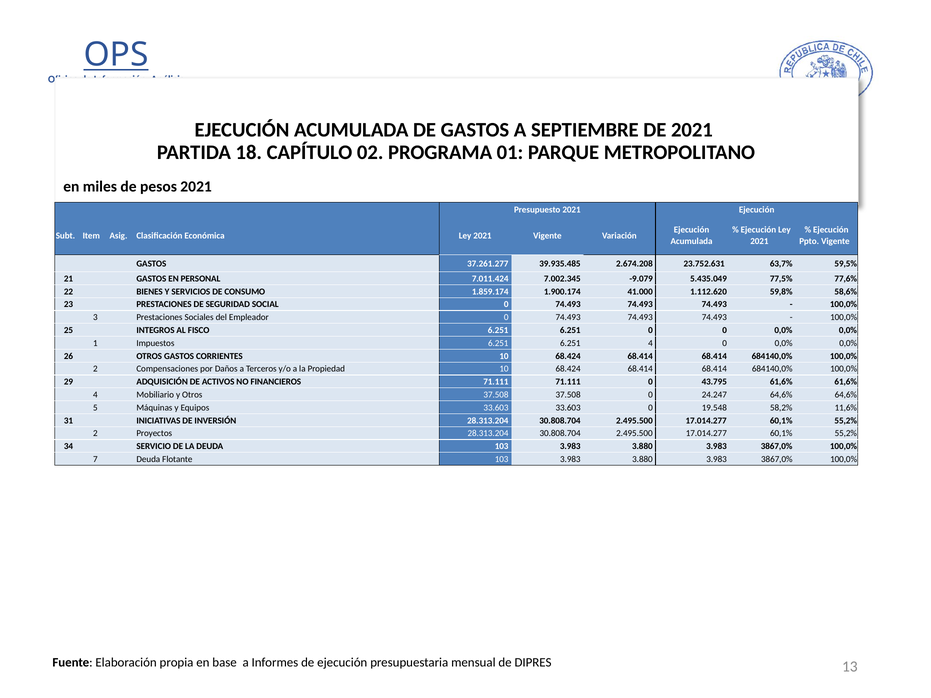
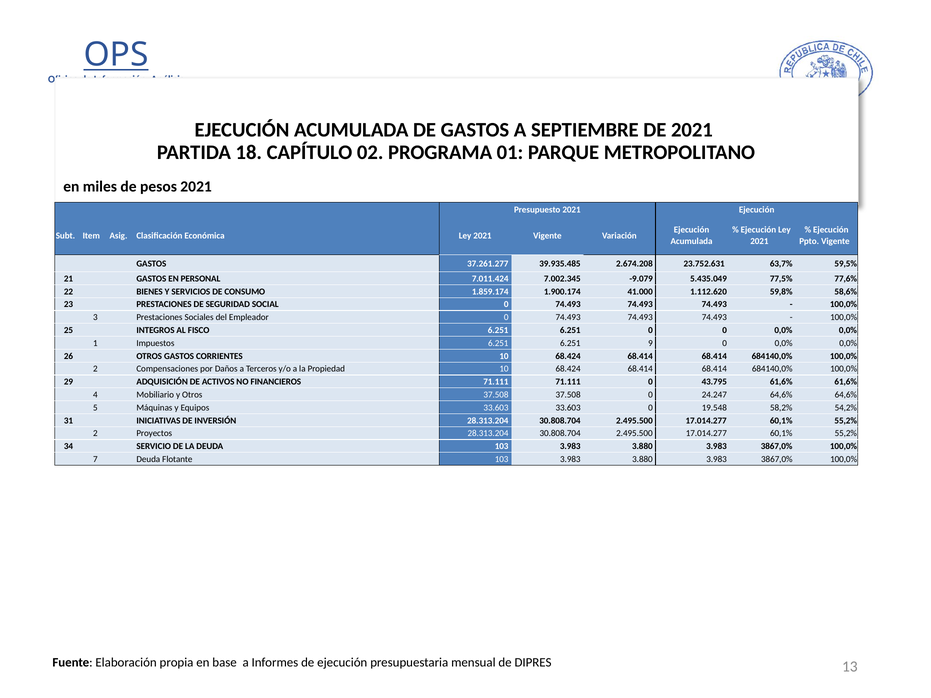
6.251 4: 4 -> 9
11,6%: 11,6% -> 54,2%
